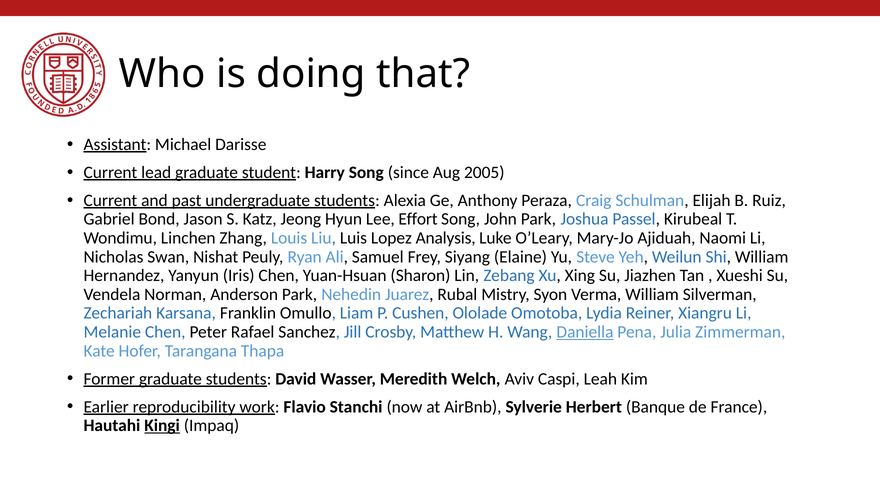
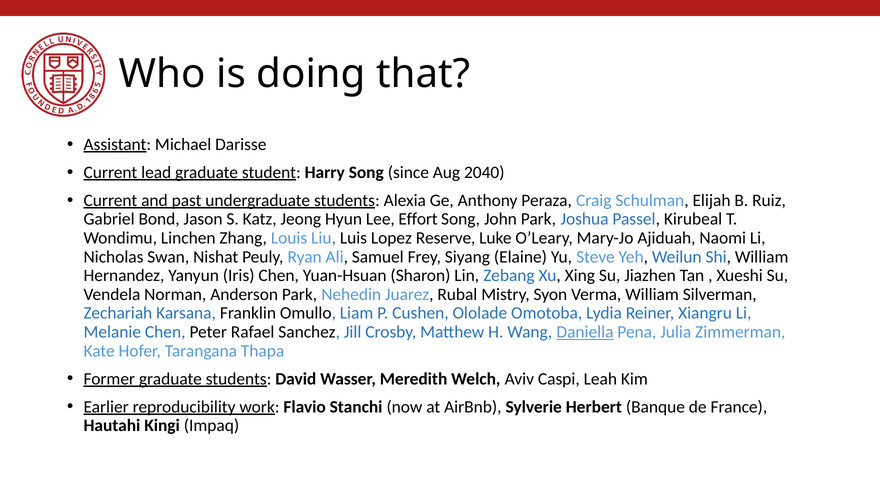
2005: 2005 -> 2040
Analysis: Analysis -> Reserve
Kingi underline: present -> none
